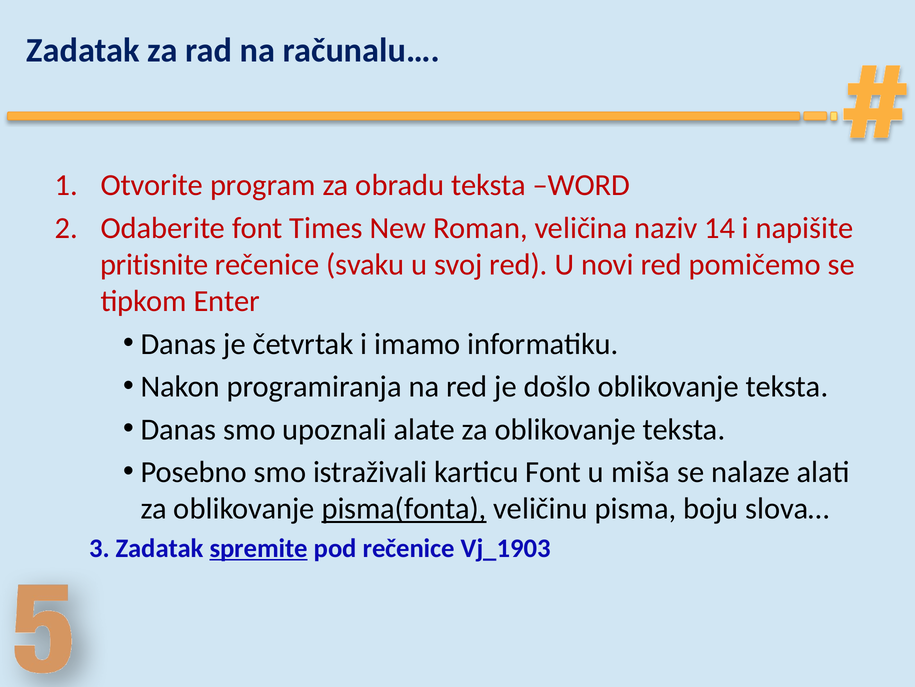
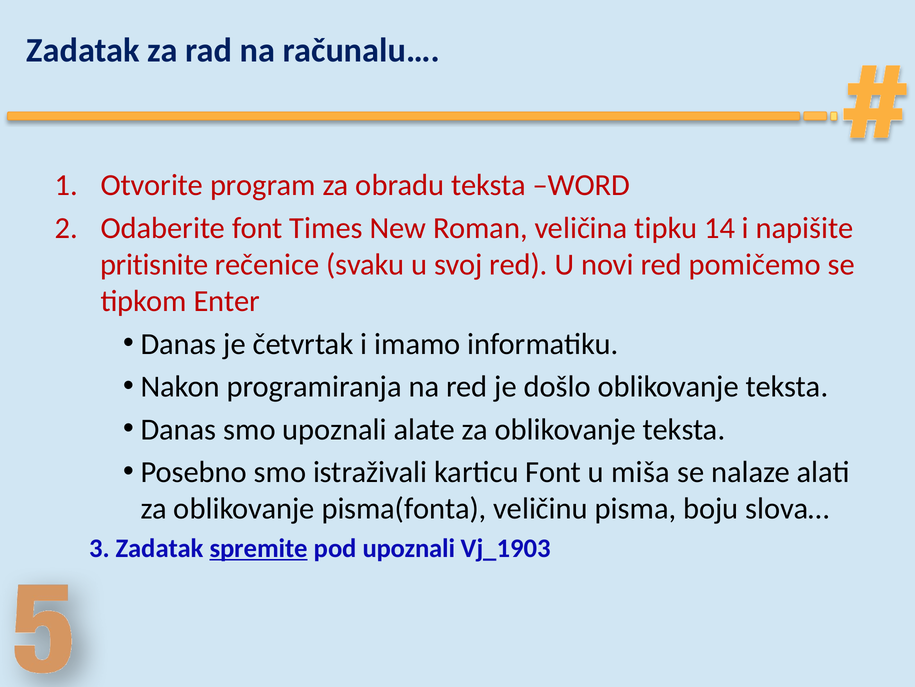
naziv: naziv -> tipku
pisma(fonta underline: present -> none
pod rečenice: rečenice -> upoznali
